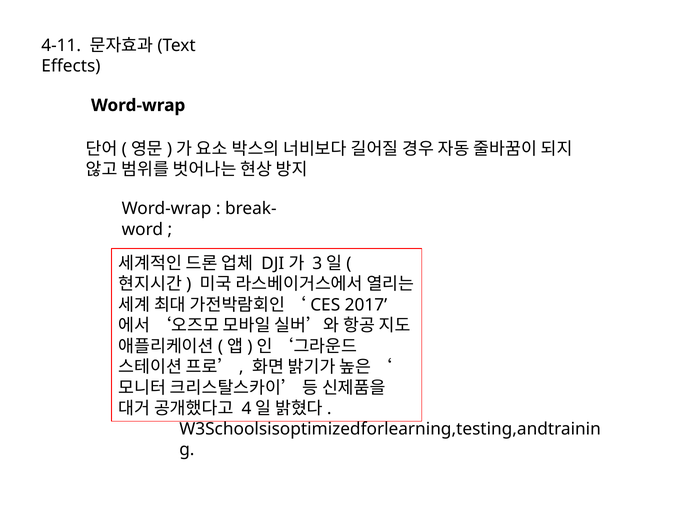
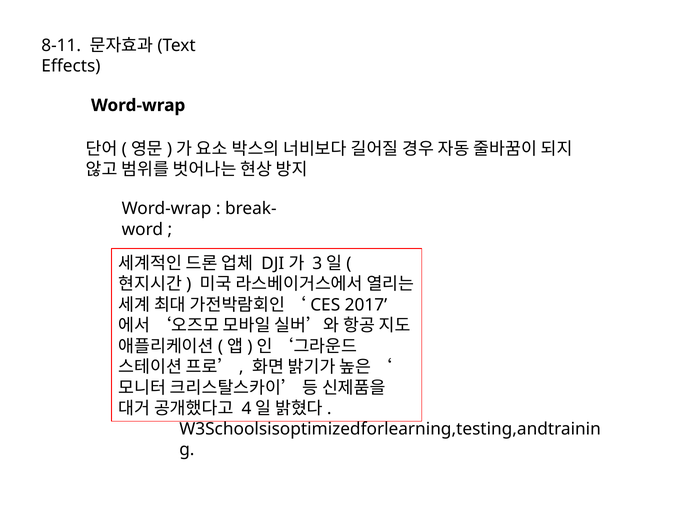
4-11: 4-11 -> 8-11
